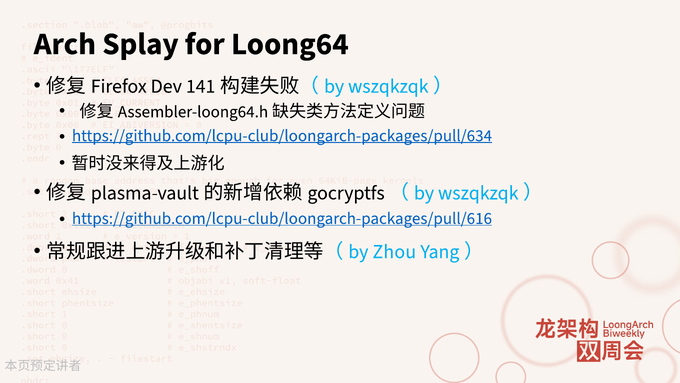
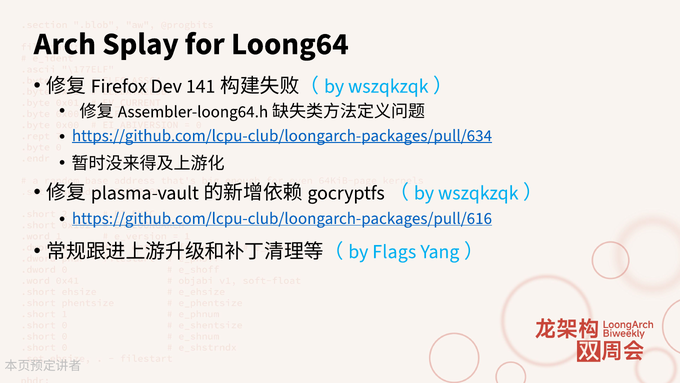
Zhou: Zhou -> Flags
